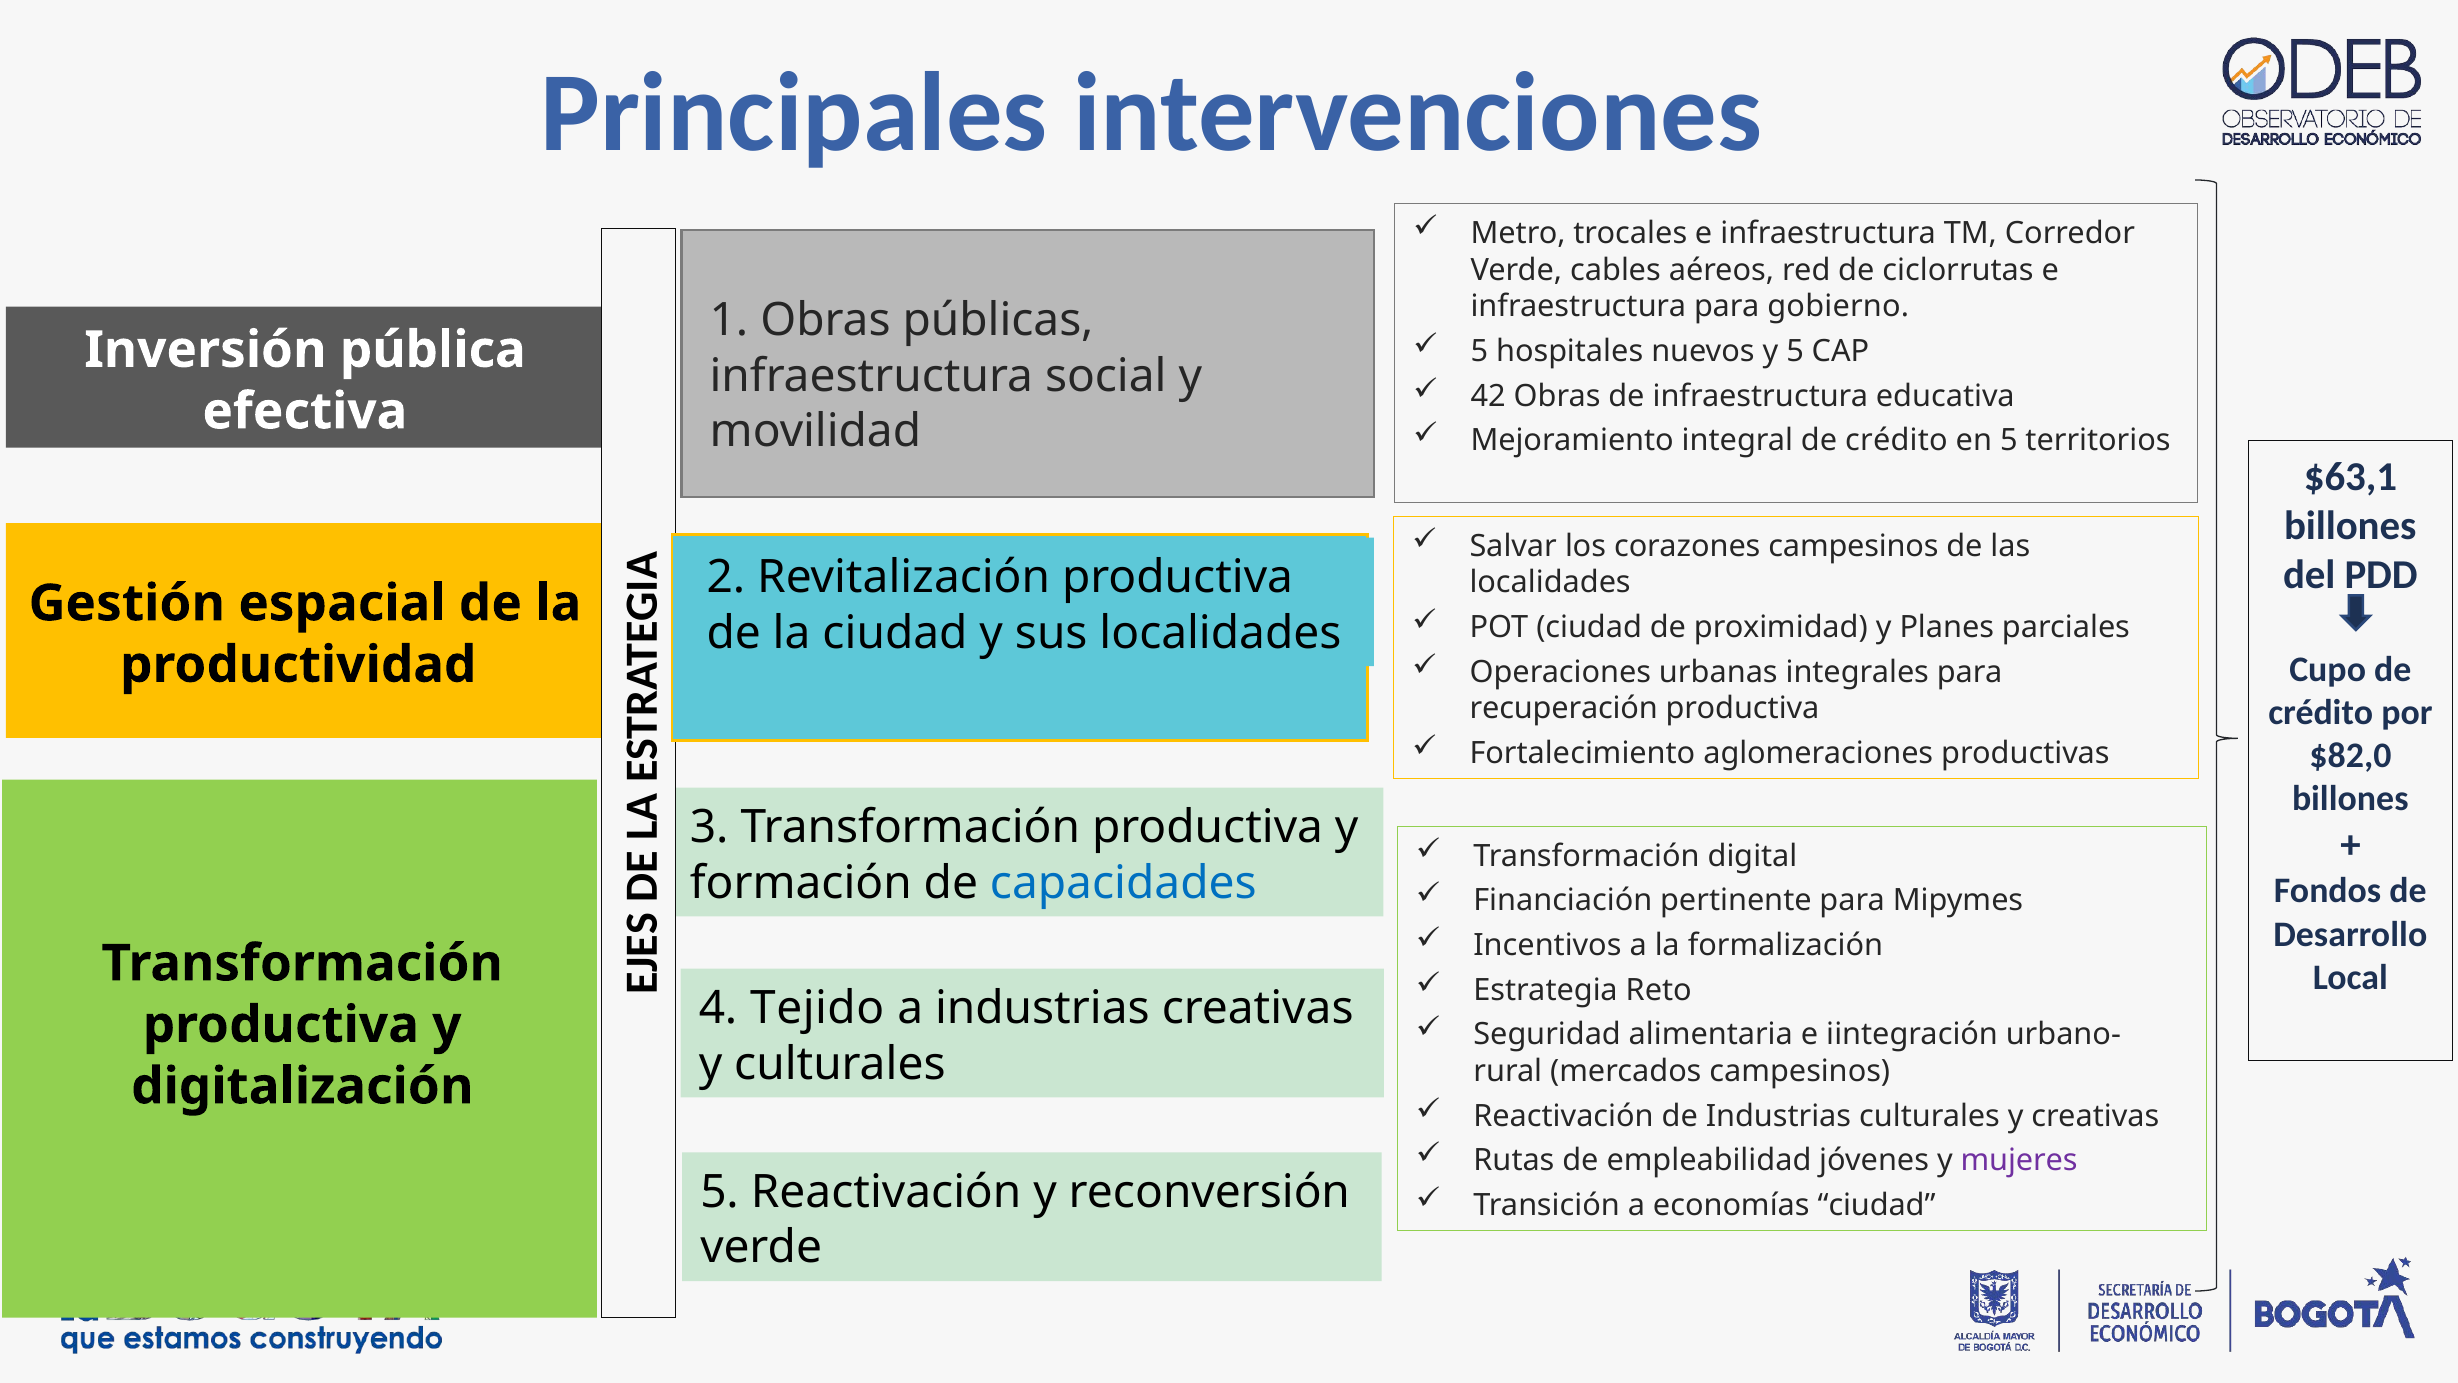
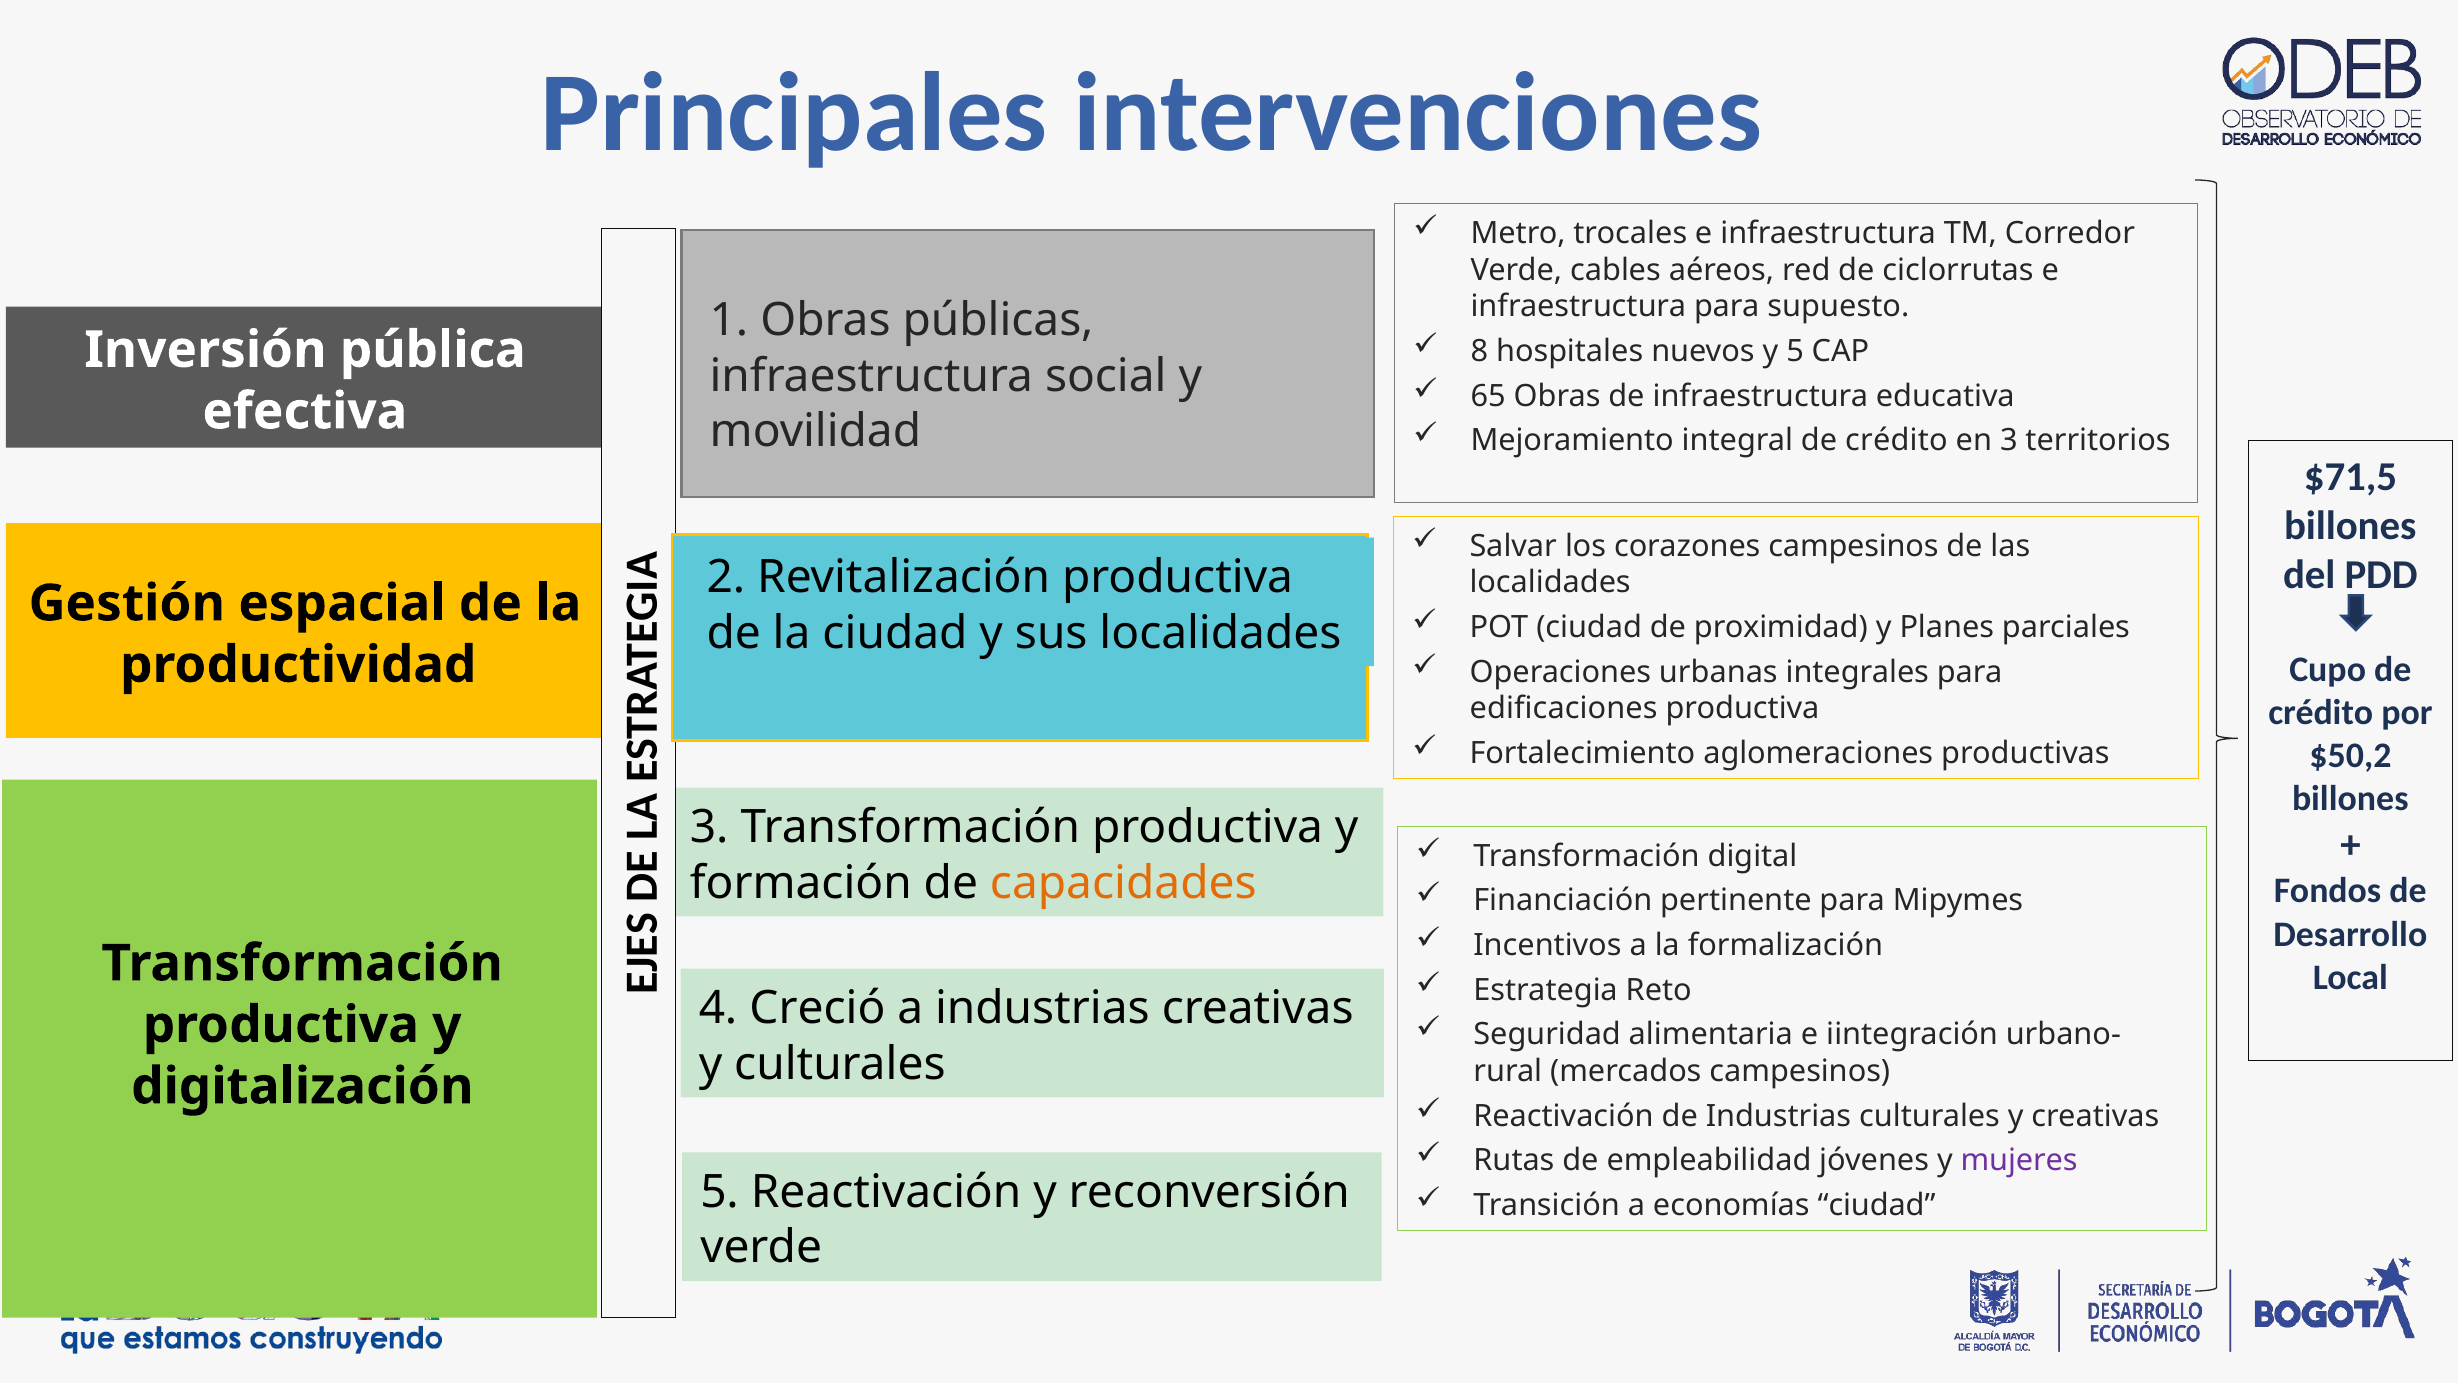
gobierno: gobierno -> supuesto
5 at (1479, 351): 5 -> 8
42: 42 -> 65
en 5: 5 -> 3
$63,1: $63,1 -> $71,5
recuperación: recuperación -> edificaciones
$82,0: $82,0 -> $50,2
capacidades colour: blue -> orange
Tejido: Tejido -> Creció
